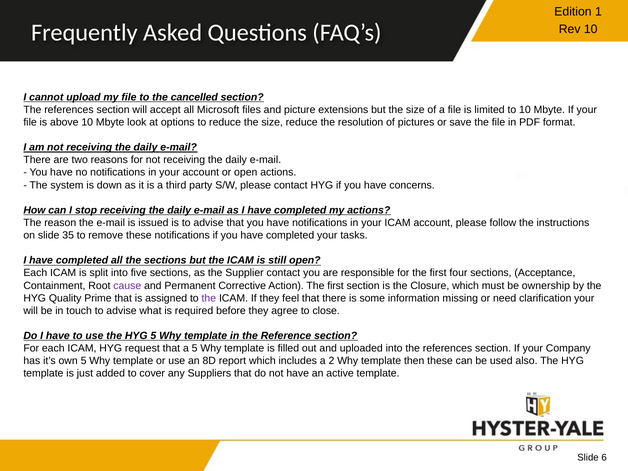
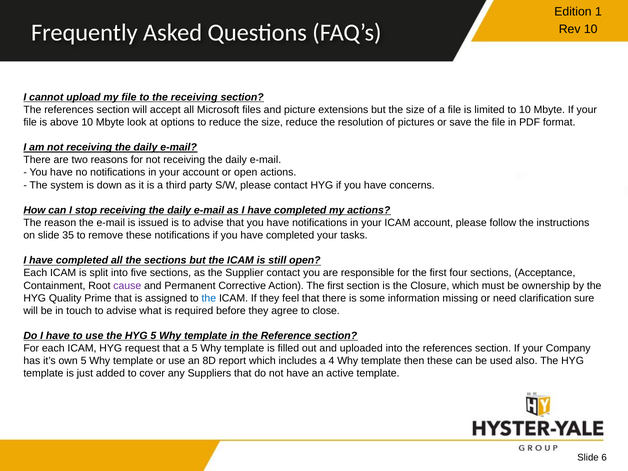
the cancelled: cancelled -> receiving
the at (209, 298) colour: purple -> blue
clarification your: your -> sure
2: 2 -> 4
